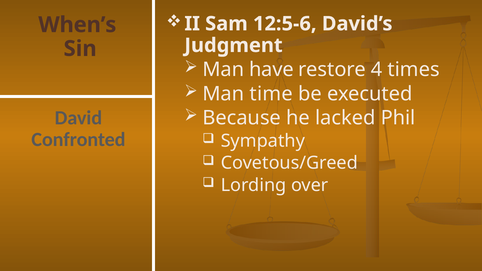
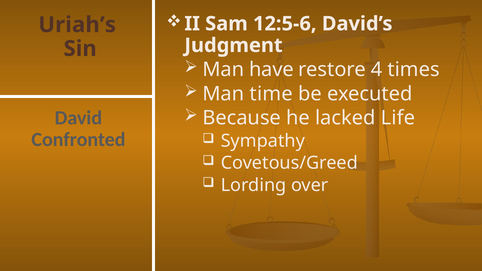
When’s: When’s -> Uriah’s
Phil: Phil -> Life
